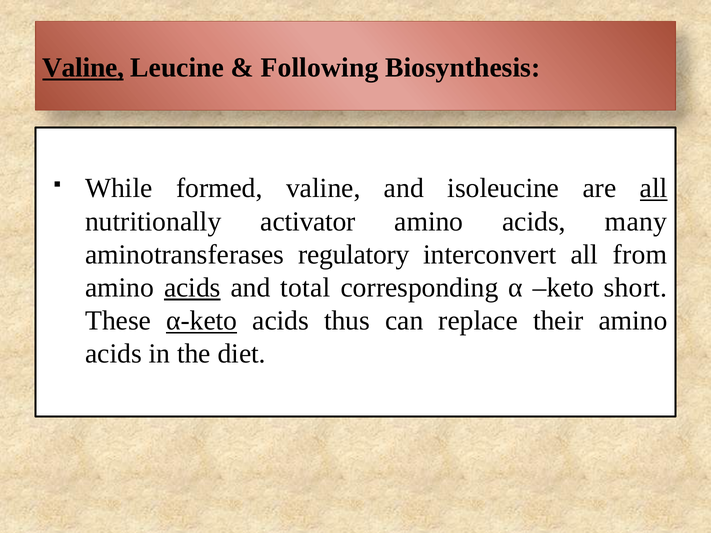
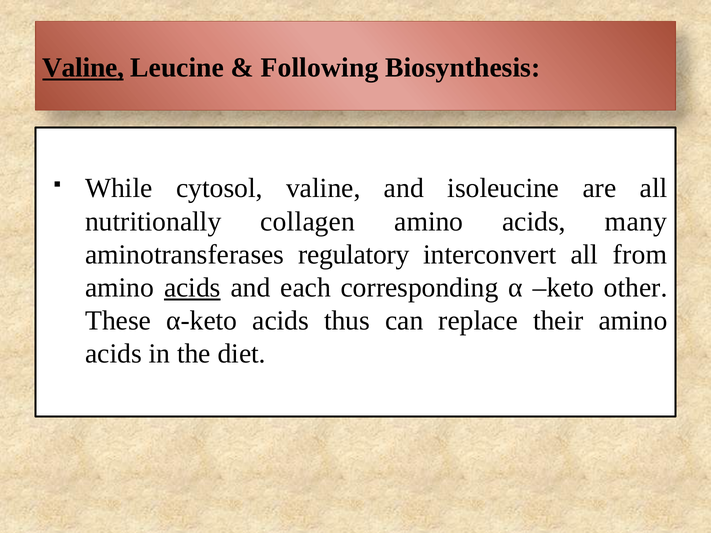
formed: formed -> cytosol
all at (654, 188) underline: present -> none
activator: activator -> collagen
total: total -> each
short: short -> other
α-keto underline: present -> none
